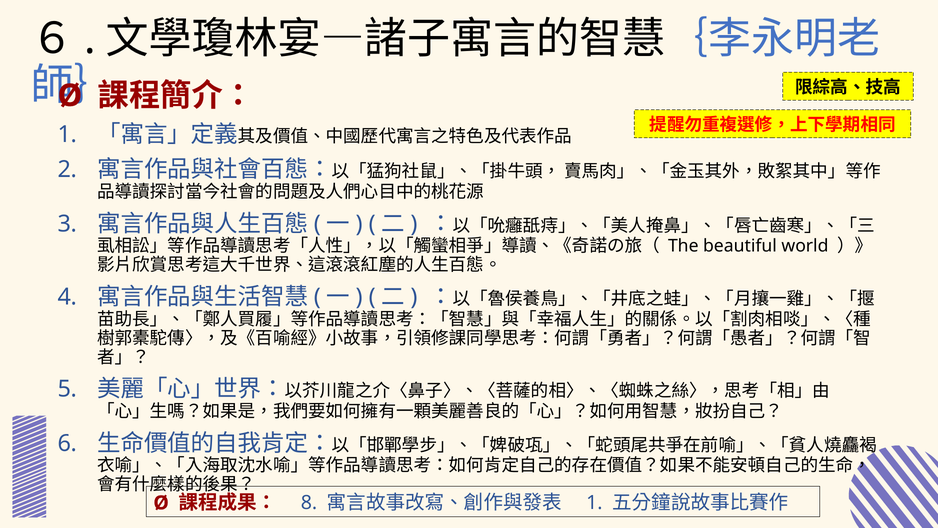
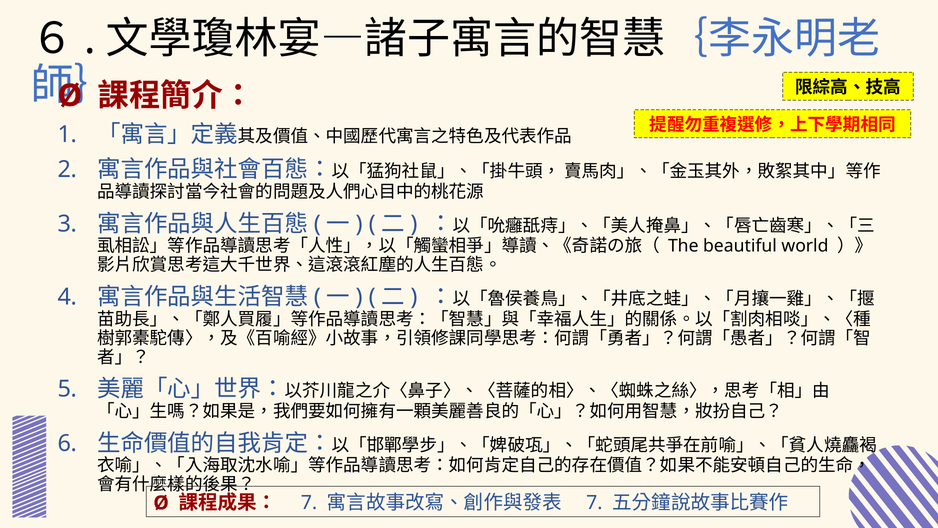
8 at (309, 503): 8 -> 7
1 at (594, 503): 1 -> 7
